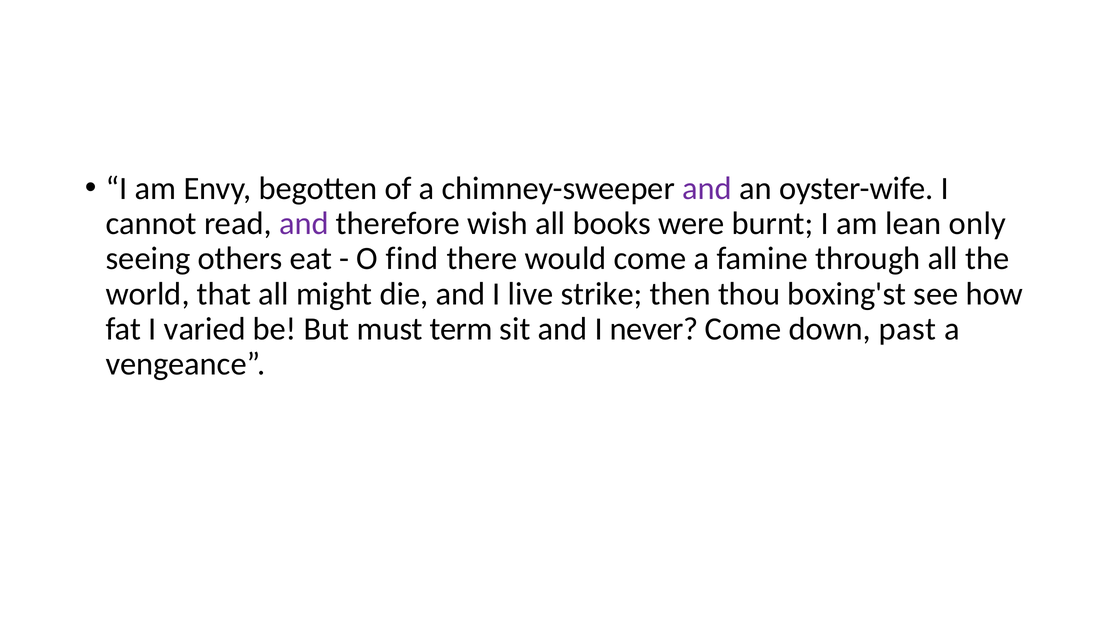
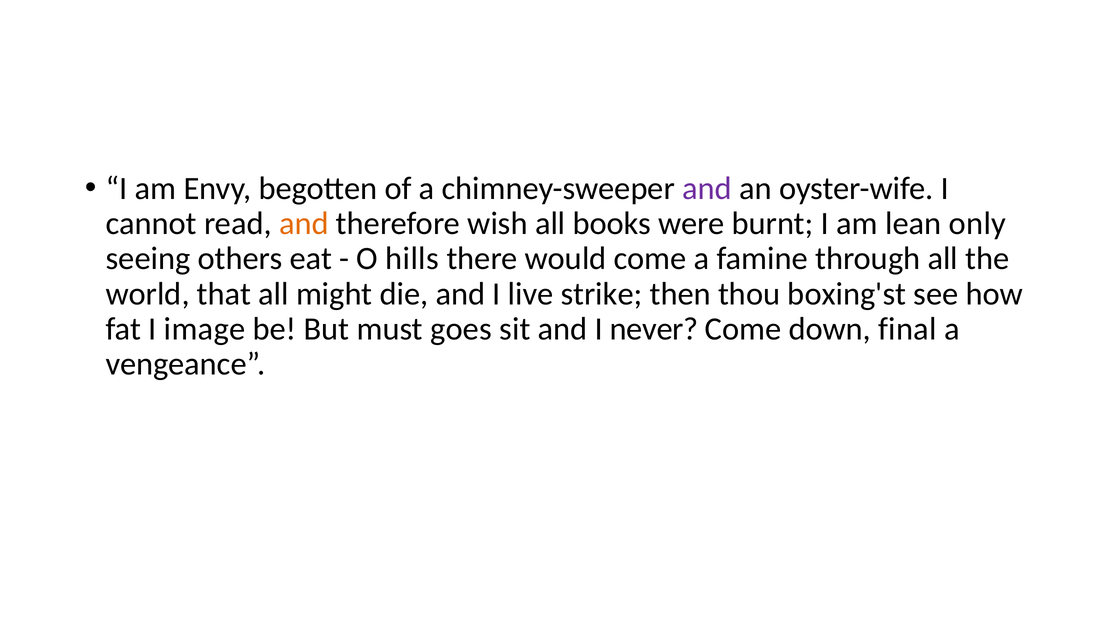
and at (304, 223) colour: purple -> orange
find: find -> hills
varied: varied -> image
term: term -> goes
past: past -> final
